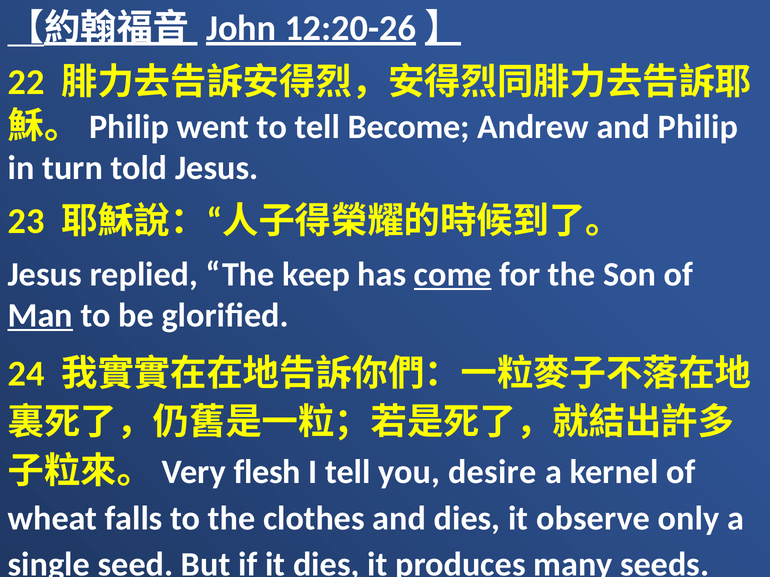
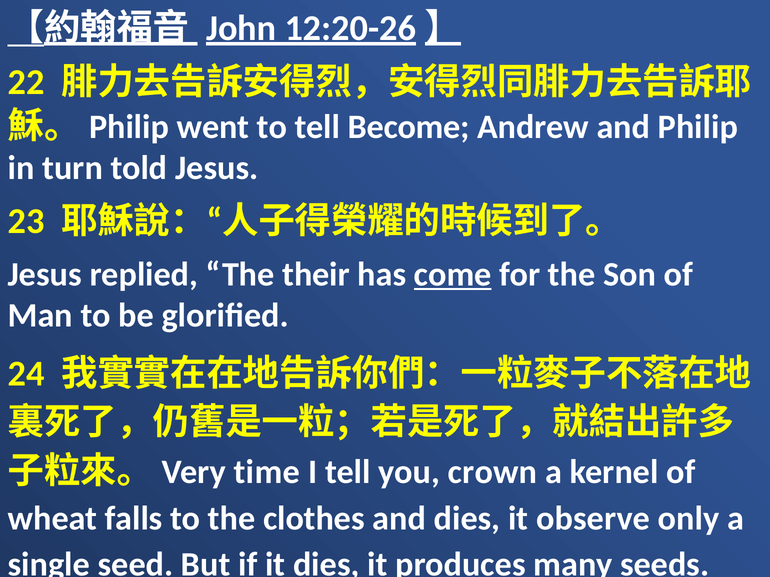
keep: keep -> their
Man underline: present -> none
flesh: flesh -> time
desire: desire -> crown
